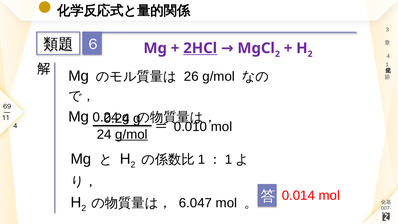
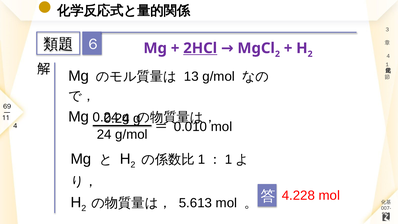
26: 26 -> 13
g/mol at (131, 134) underline: present -> none
6.047: 6.047 -> 5.613
0.014: 0.014 -> 4.228
